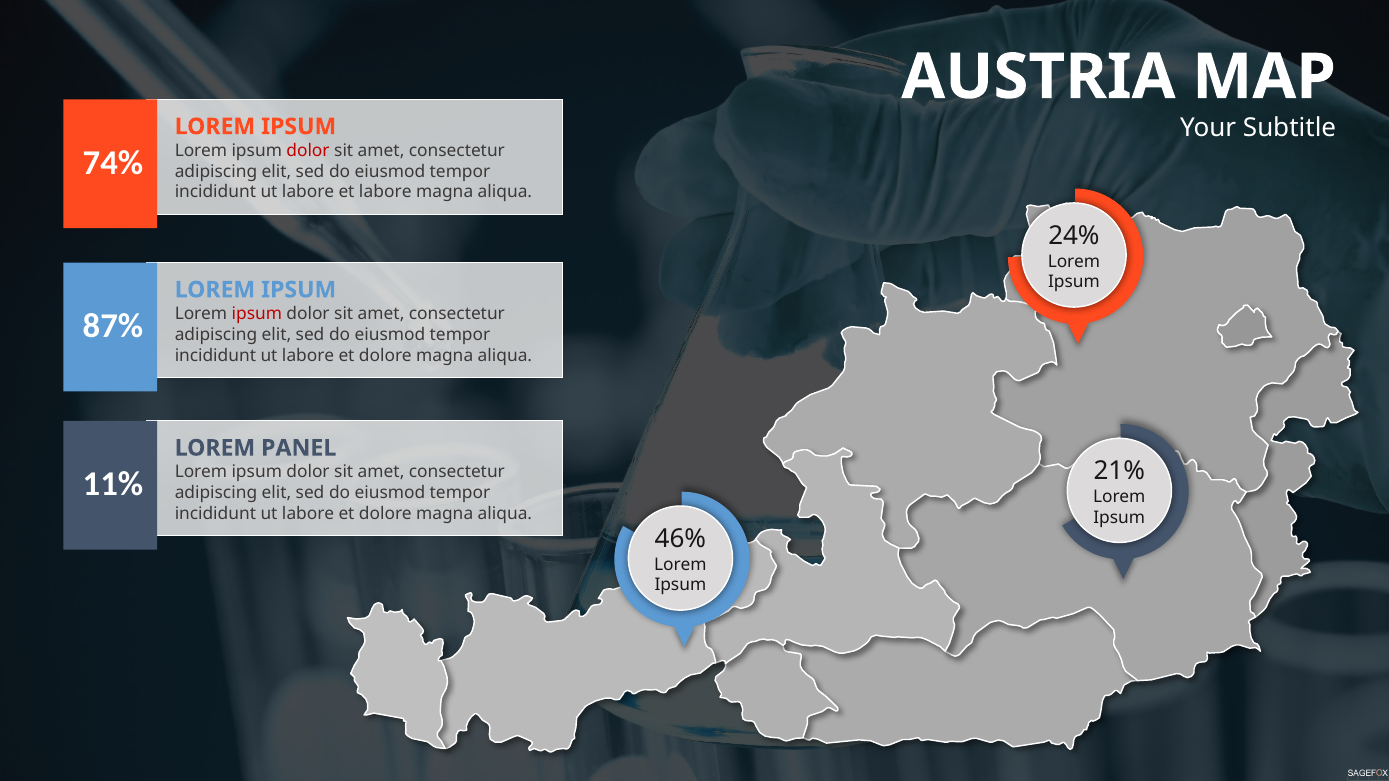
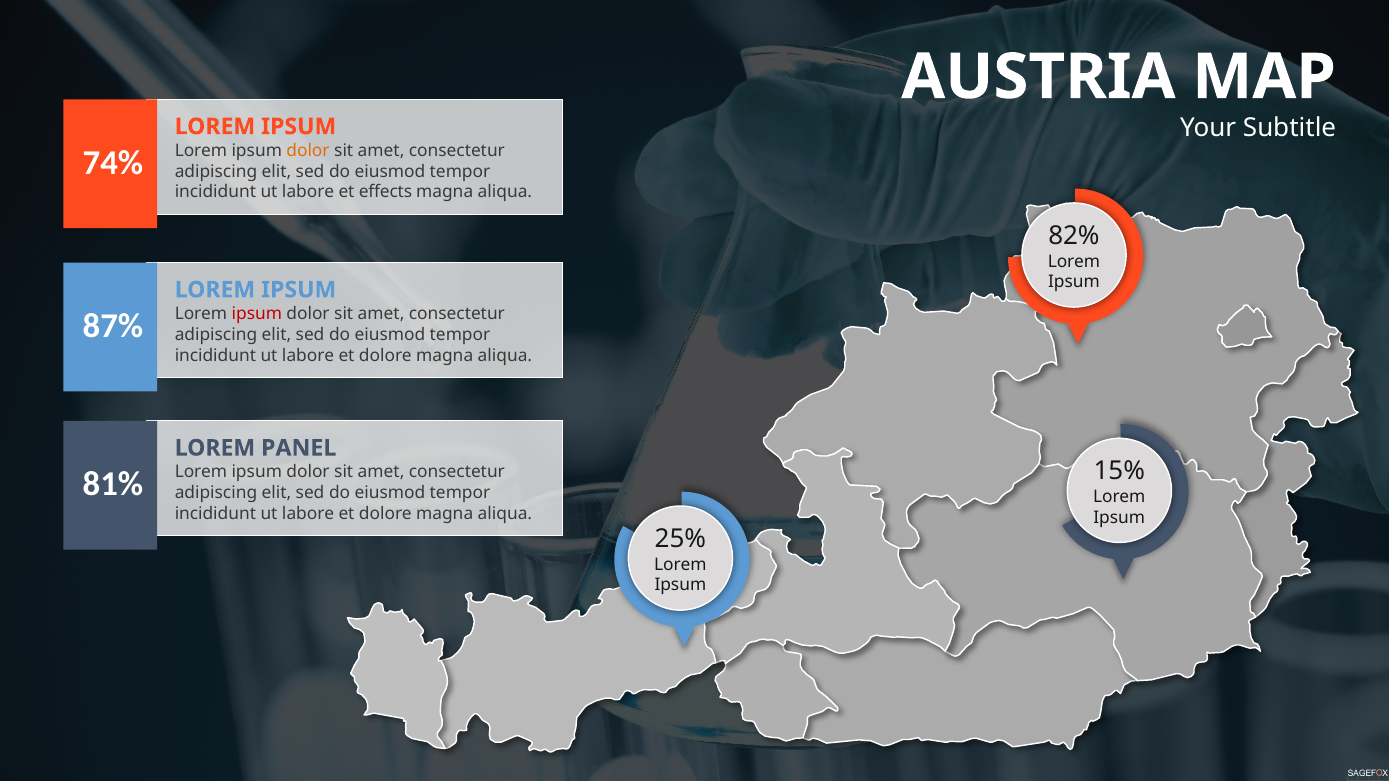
dolor at (308, 151) colour: red -> orange
et labore: labore -> effects
24%: 24% -> 82%
21%: 21% -> 15%
11%: 11% -> 81%
46%: 46% -> 25%
